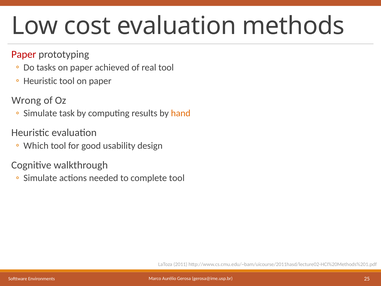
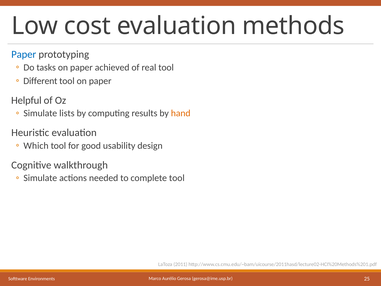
Paper at (24, 54) colour: red -> blue
Heuristic at (40, 81): Heuristic -> Different
Wrong: Wrong -> Helpful
task: task -> lists
